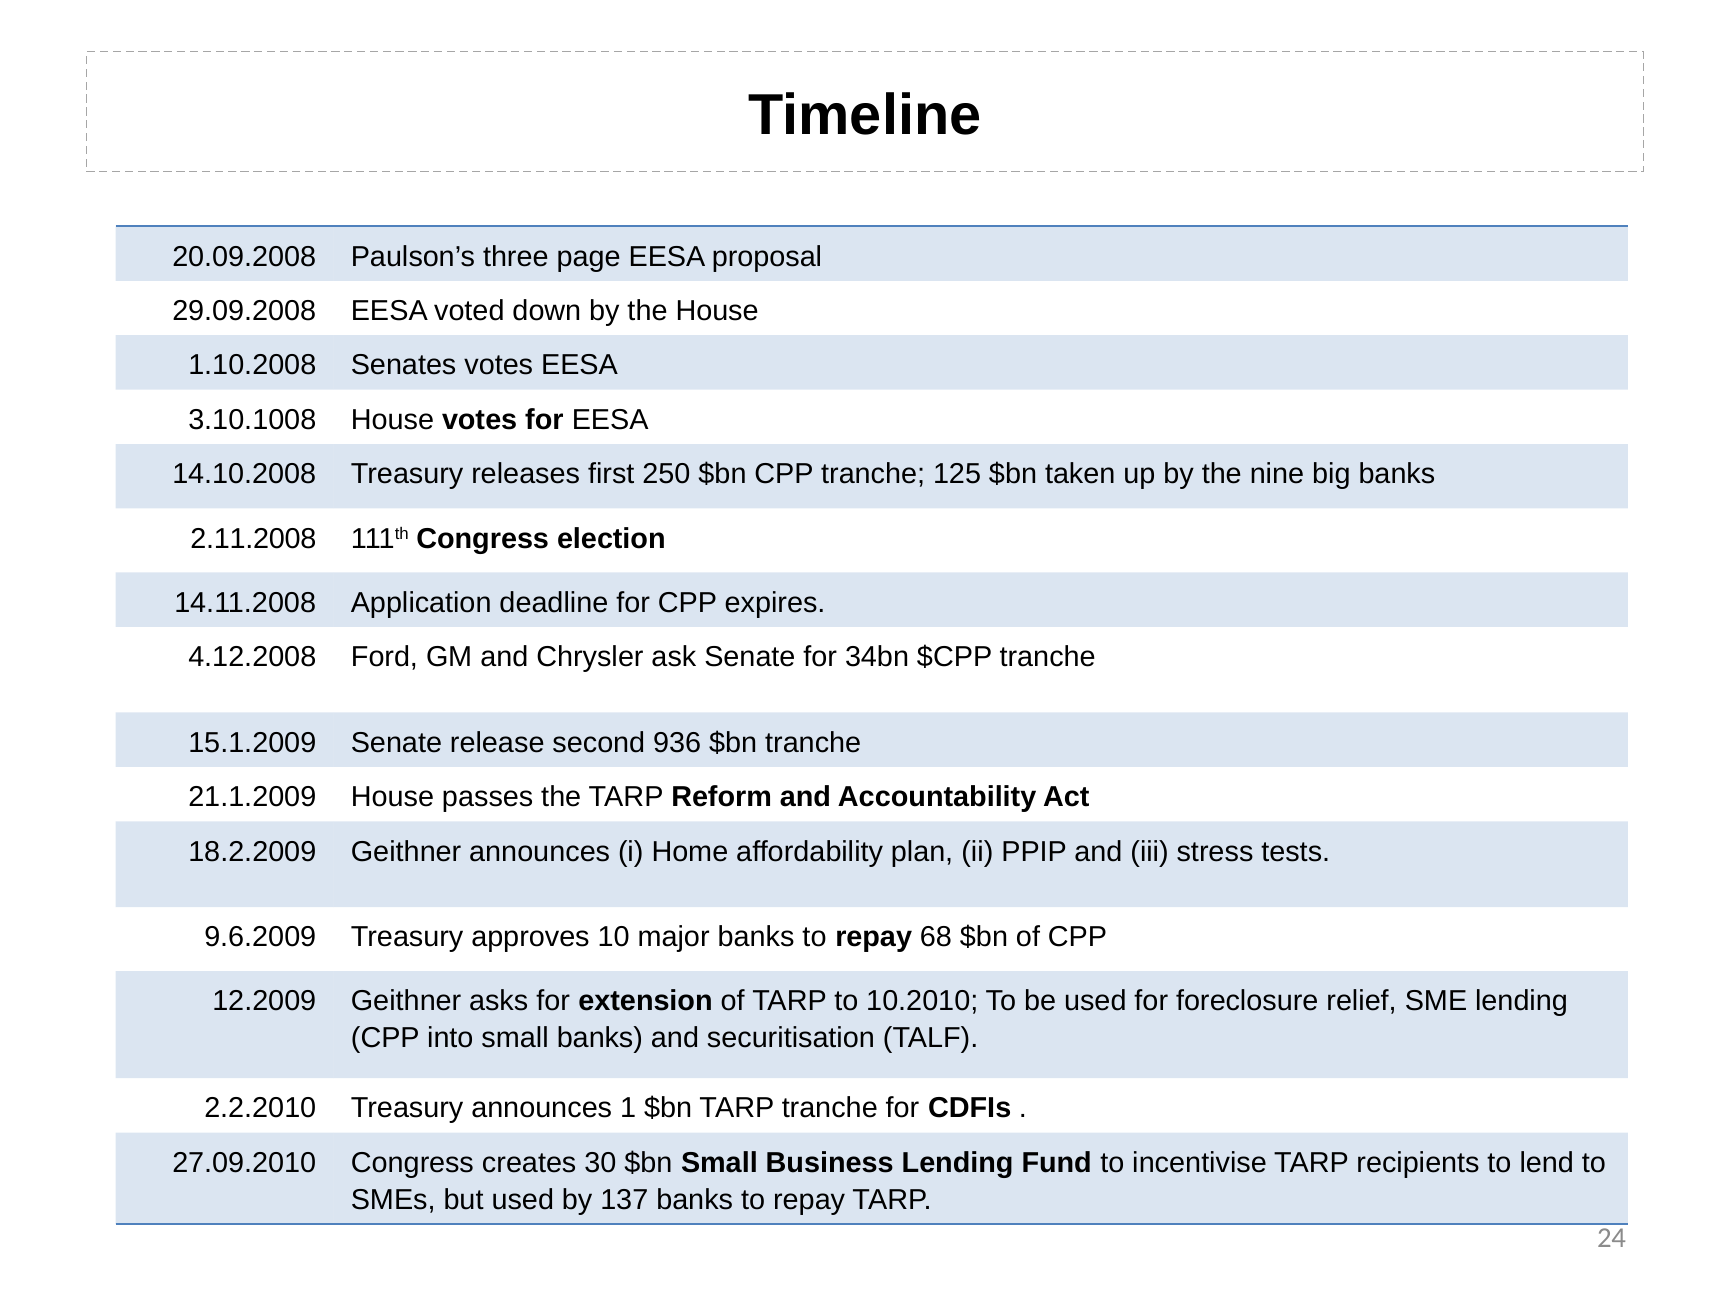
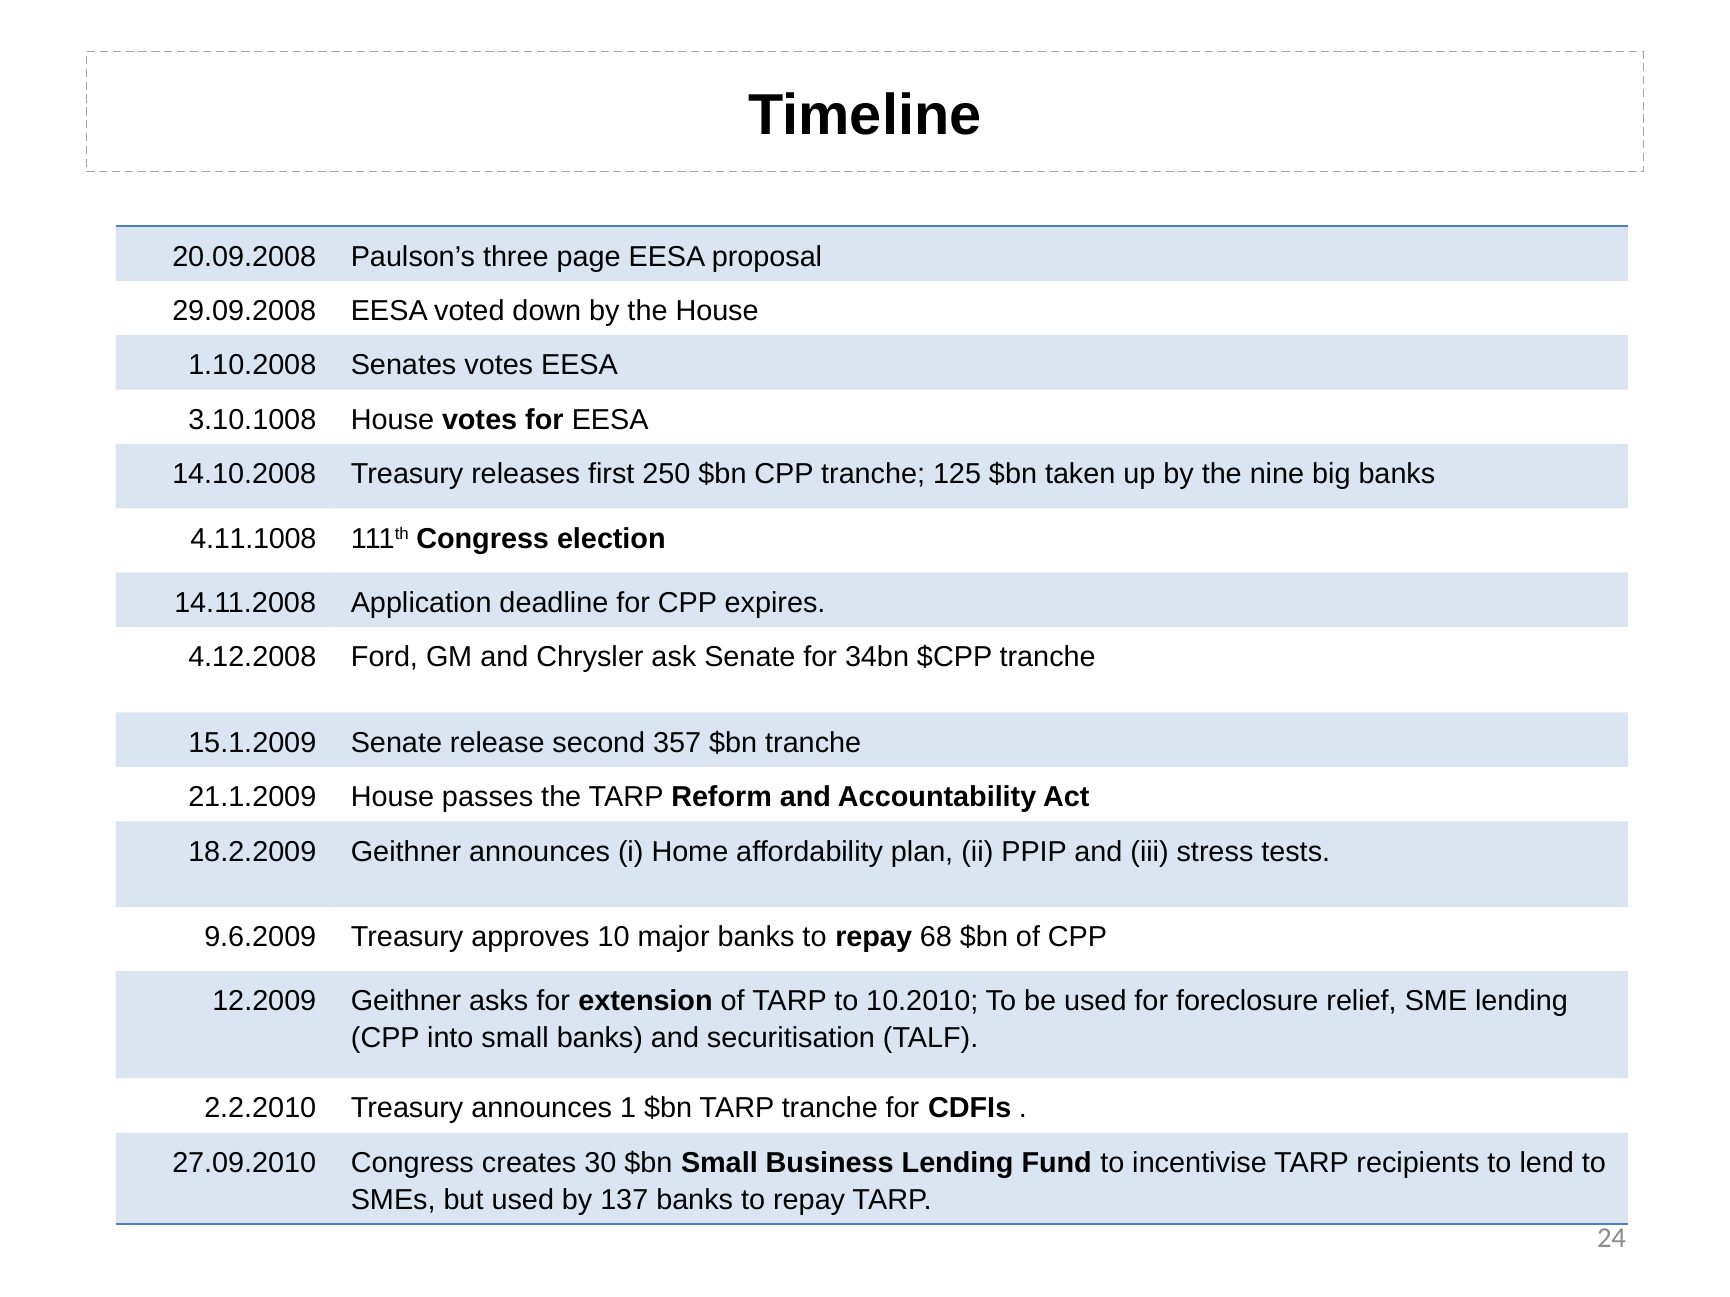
2.11.2008: 2.11.2008 -> 4.11.1008
936: 936 -> 357
